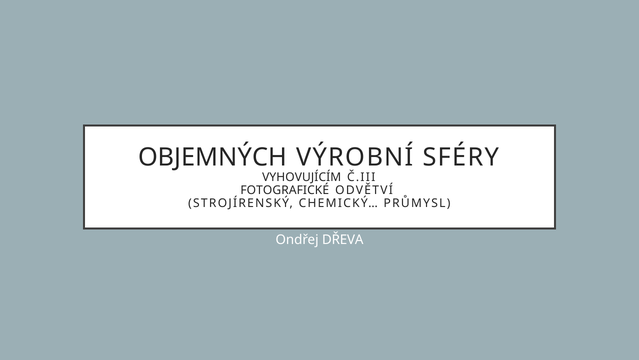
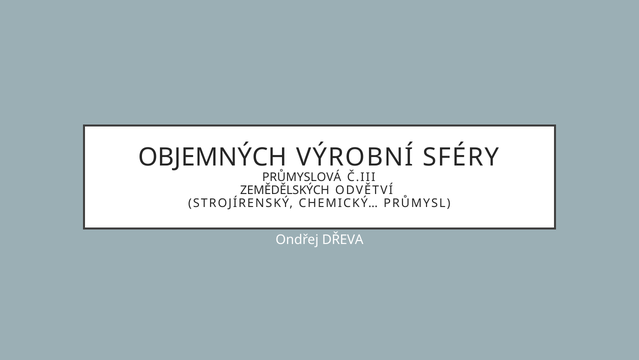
VYHOVUJÍCÍM: VYHOVUJÍCÍM -> PRŮMYSLOVÁ
FOTOGRAFICKÉ: FOTOGRAFICKÉ -> ZEMĚDĚLSKÝCH
